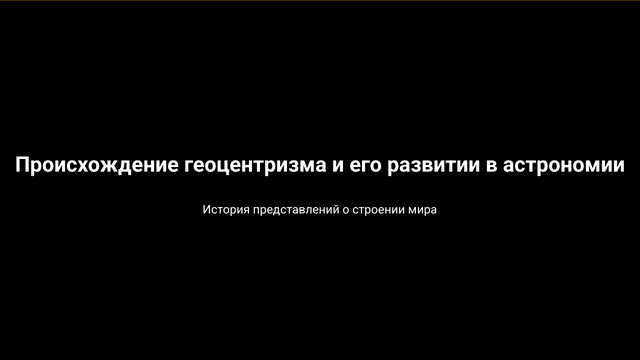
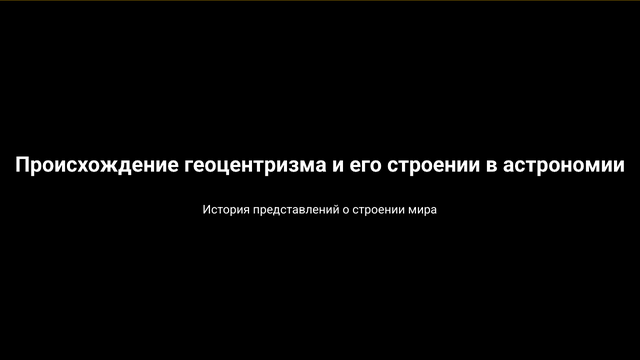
его развитии: развитии -> строении
